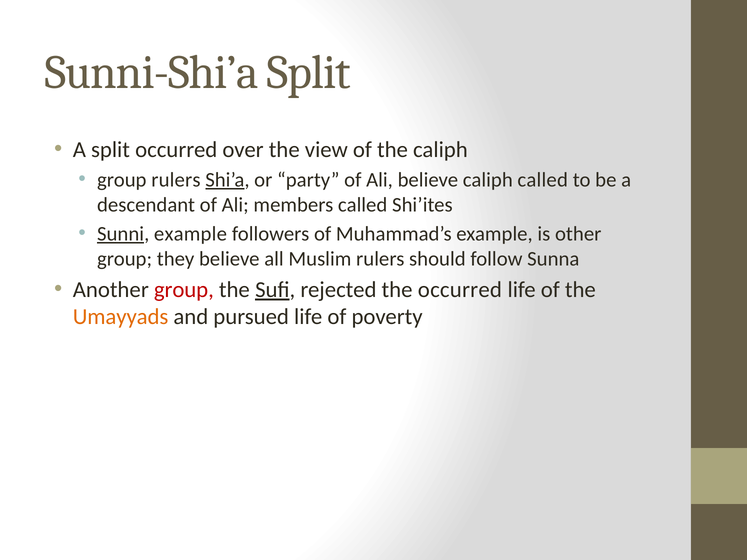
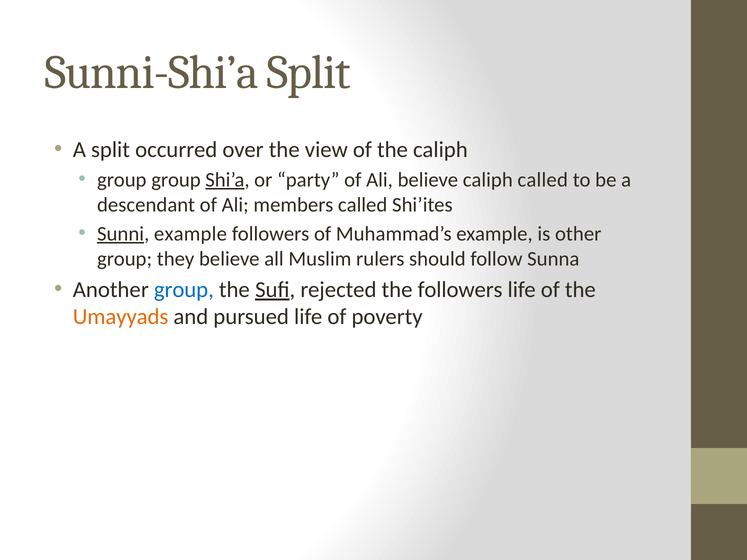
group rulers: rulers -> group
group at (184, 290) colour: red -> blue
the occurred: occurred -> followers
